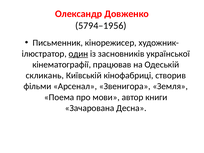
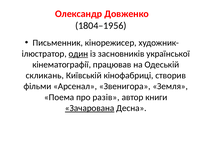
5794–1956: 5794–1956 -> 1804–1956
мови: мови -> разів
Зачарована underline: none -> present
